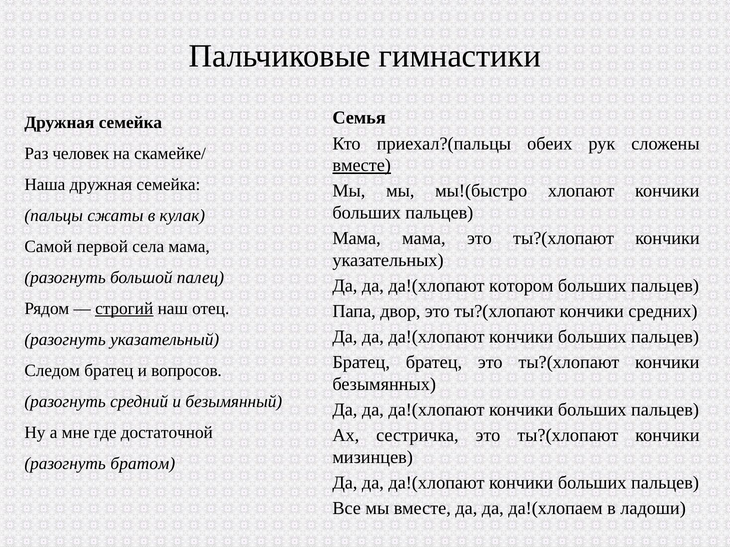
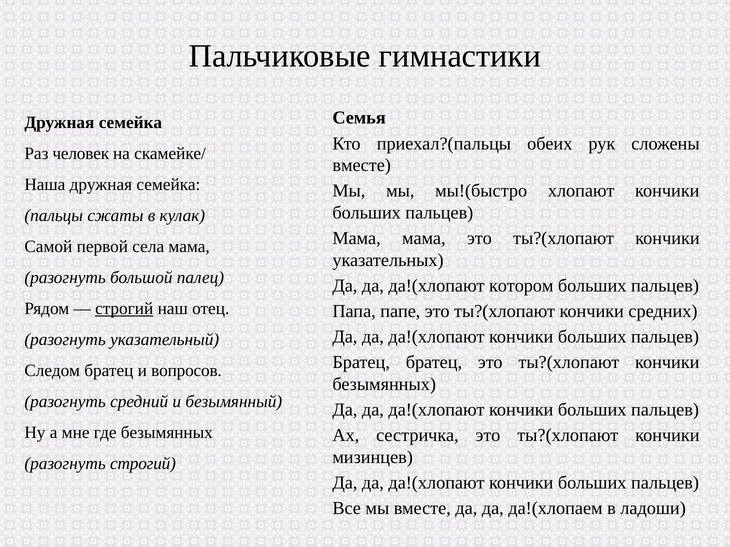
вместе at (362, 166) underline: present -> none
двор: двор -> папе
где достаточной: достаточной -> безымянных
разогнуть братом: братом -> строгий
